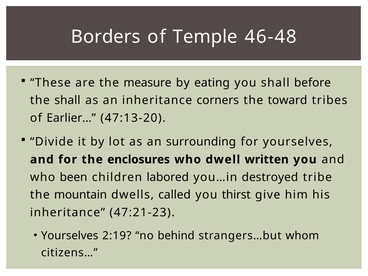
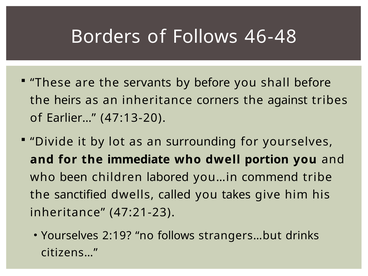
of Temple: Temple -> Follows
measure: measure -> servants
by eating: eating -> before
the shall: shall -> heirs
toward: toward -> against
enclosures: enclosures -> immediate
written: written -> portion
destroyed: destroyed -> commend
mountain: mountain -> sanctified
thirst: thirst -> takes
no behind: behind -> follows
whom: whom -> drinks
